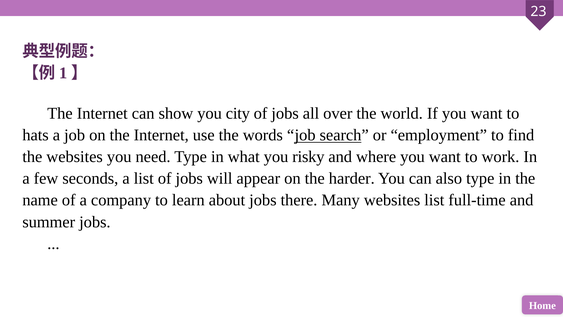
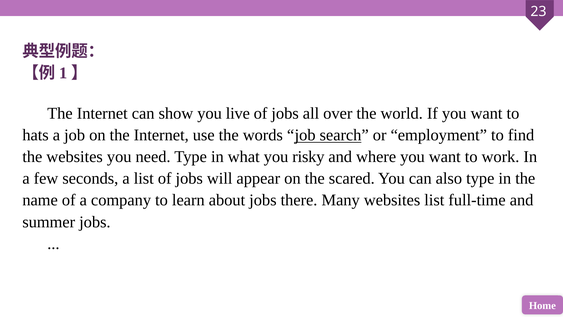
city: city -> live
harder: harder -> scared
